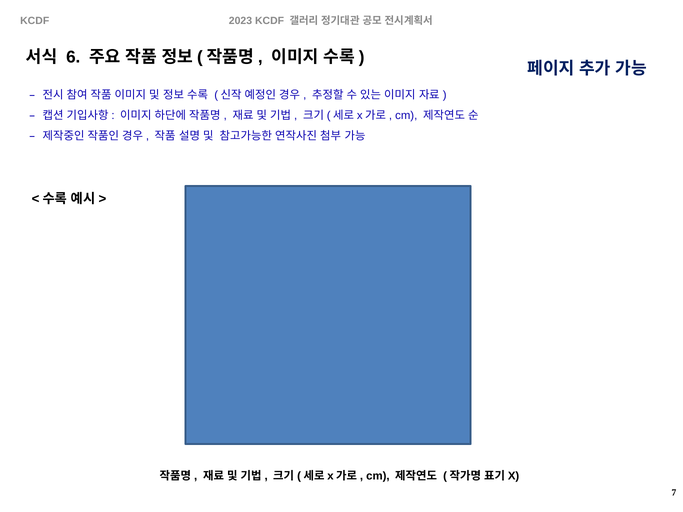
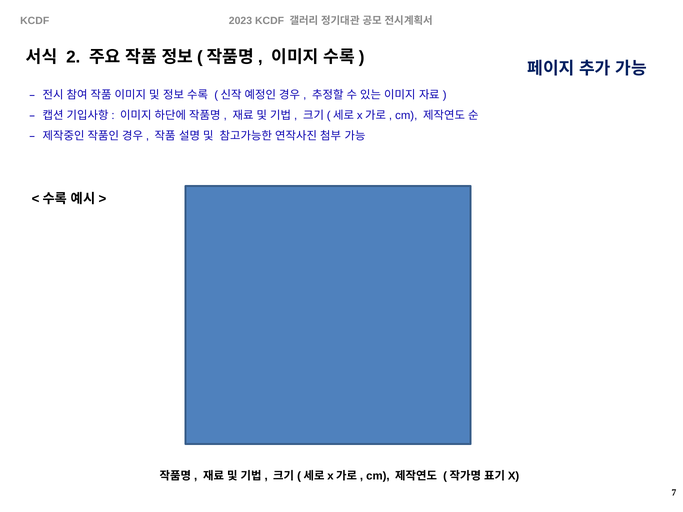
6: 6 -> 2
